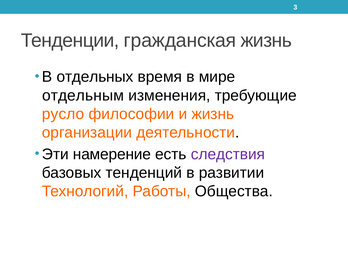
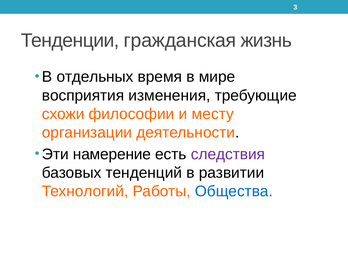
отдельным: отдельным -> восприятия
русло: русло -> схожи
и жизнь: жизнь -> месту
Общества colour: black -> blue
